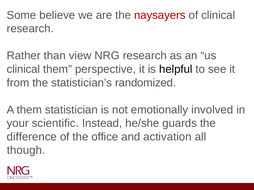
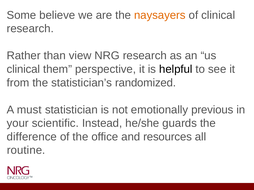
naysayers colour: red -> orange
A them: them -> must
involved: involved -> previous
activation: activation -> resources
though: though -> routine
